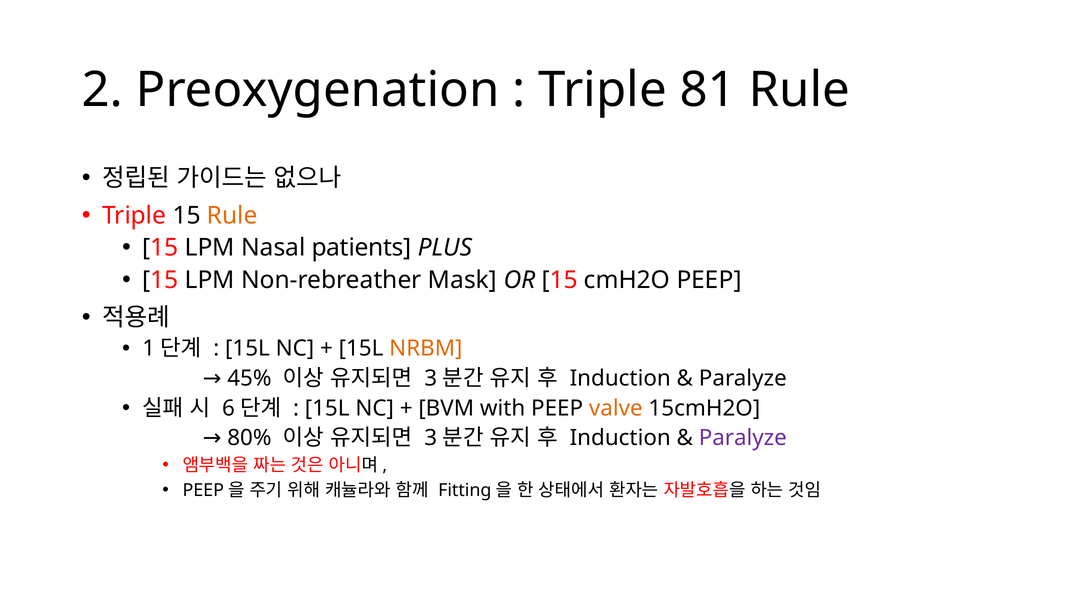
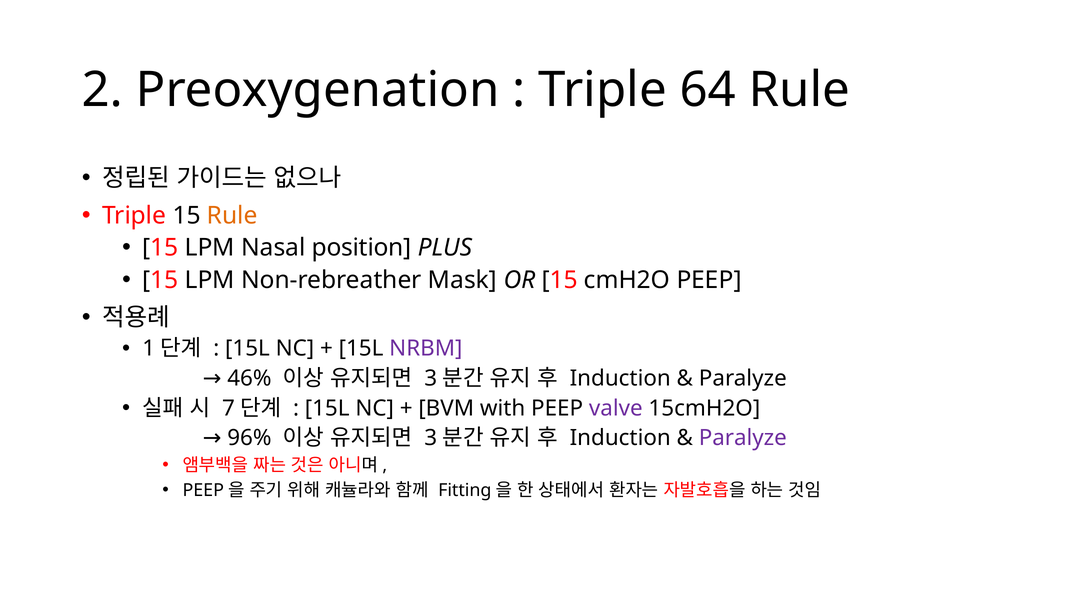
81: 81 -> 64
patients: patients -> position
NRBM colour: orange -> purple
45%: 45% -> 46%
6: 6 -> 7
valve colour: orange -> purple
80%: 80% -> 96%
